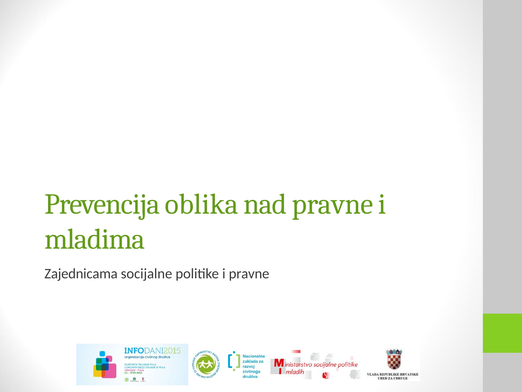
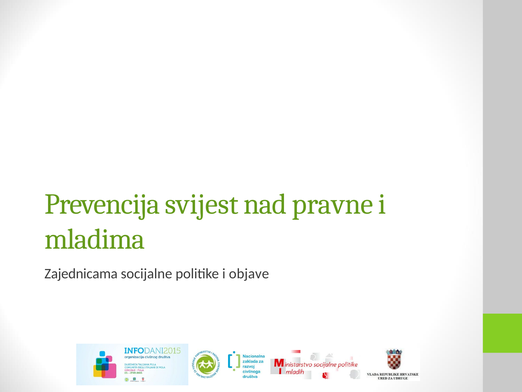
oblika: oblika -> svijest
i pravne: pravne -> objave
